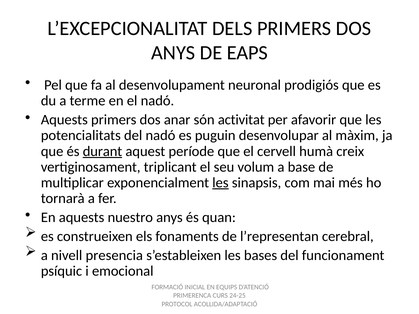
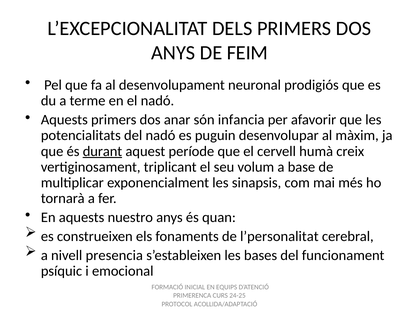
EAPS: EAPS -> FEIM
activitat: activitat -> infancia
les at (220, 183) underline: present -> none
l’representan: l’representan -> l’personalitat
